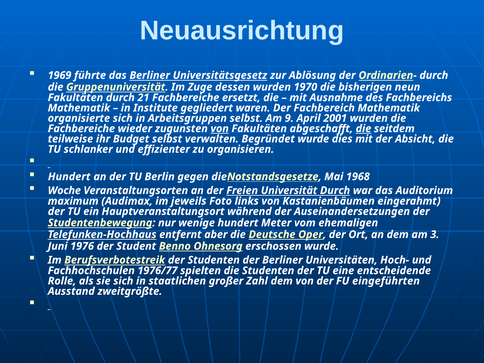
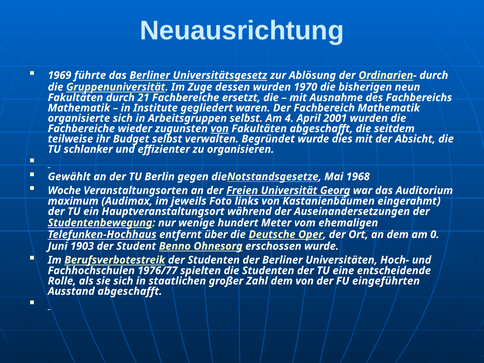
9: 9 -> 4
die at (363, 129) underline: present -> none
Hundert at (69, 177): Hundert -> Gewählt
Universität Durch: Durch -> Georg
aber: aber -> über
3: 3 -> 0
1976: 1976 -> 1903
Ausstand zweitgrößte: zweitgrößte -> abgeschafft
